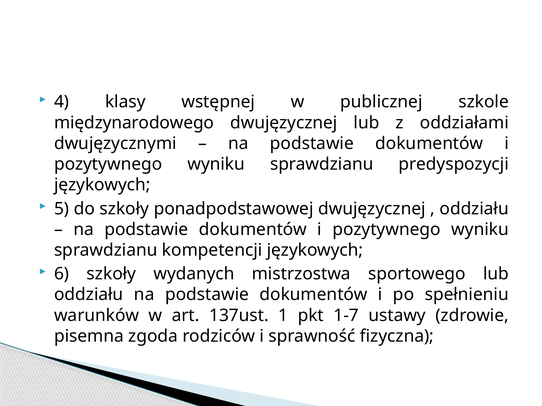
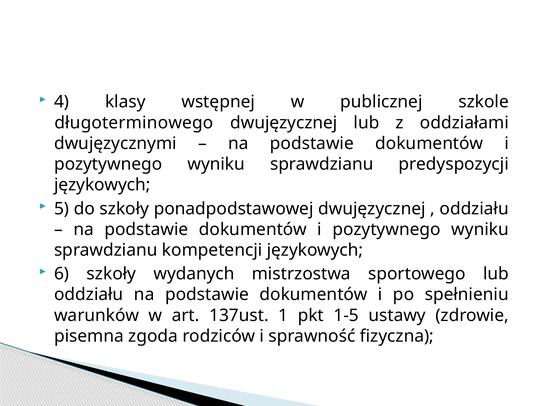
międzynarodowego: międzynarodowego -> długoterminowego
1-7: 1-7 -> 1-5
